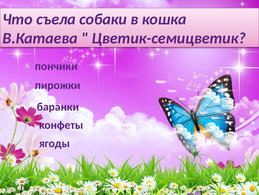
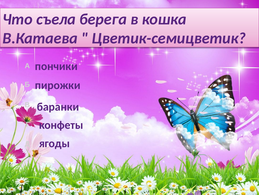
собаки: собаки -> берега
